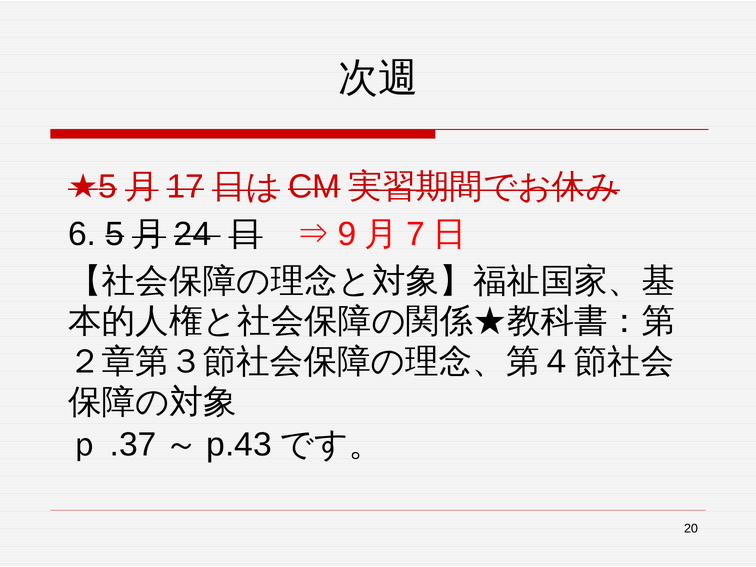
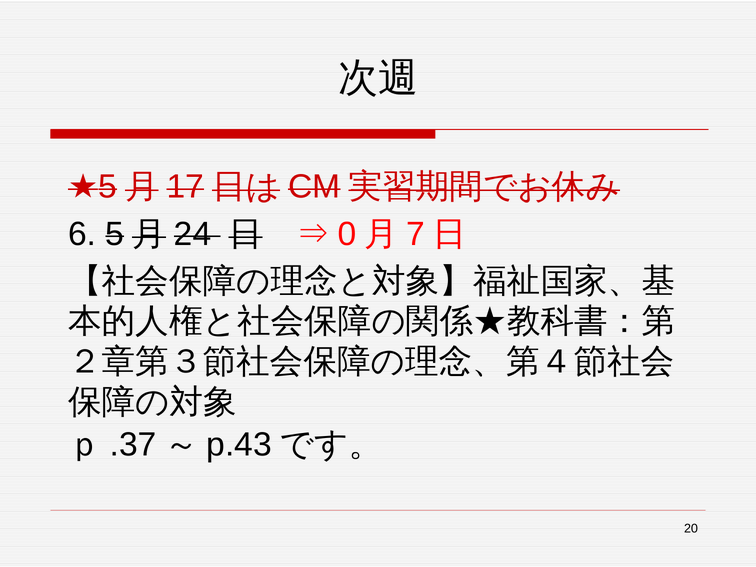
9: 9 -> 0
